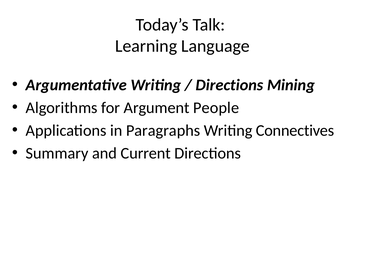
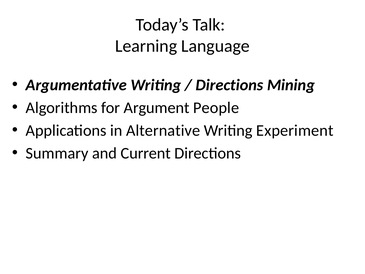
Paragraphs: Paragraphs -> Alternative
Connectives: Connectives -> Experiment
